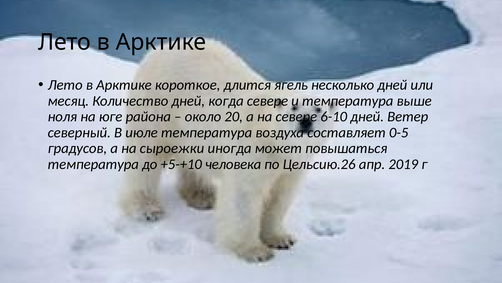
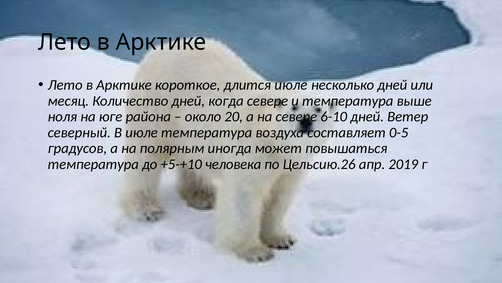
длится ягель: ягель -> июле
сыроежки: сыроежки -> полярным
